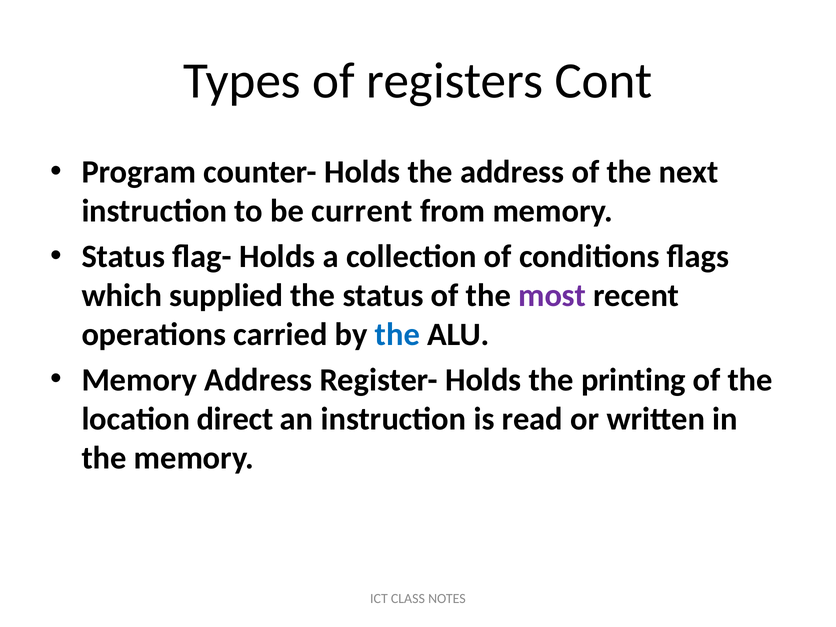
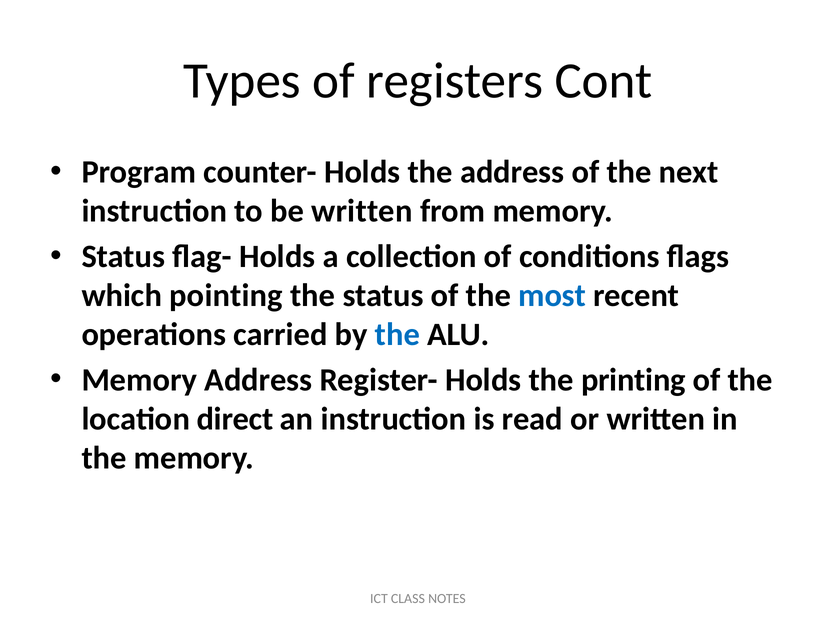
be current: current -> written
supplied: supplied -> pointing
most colour: purple -> blue
